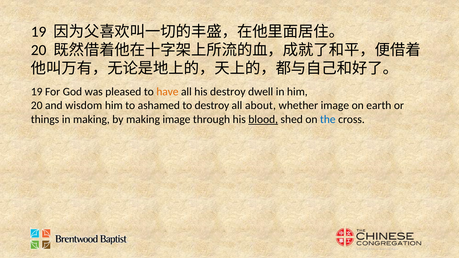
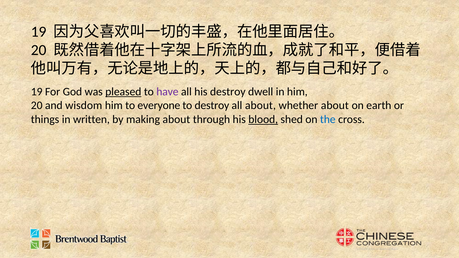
pleased underline: none -> present
have colour: orange -> purple
ashamed: ashamed -> everyone
whether image: image -> about
in making: making -> written
making image: image -> about
